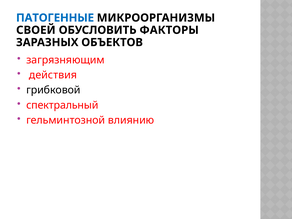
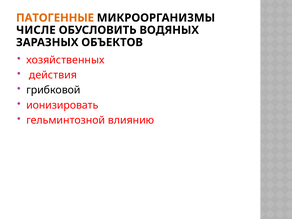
ПАТОГЕННЫЕ colour: blue -> orange
СВОЕЙ: СВОЕЙ -> ЧИСЛЕ
ФАКТОРЫ: ФАКТОРЫ -> ВОДЯНЫХ
загрязняющим: загрязняющим -> хозяйственных
спектральный: спектральный -> ионизировать
